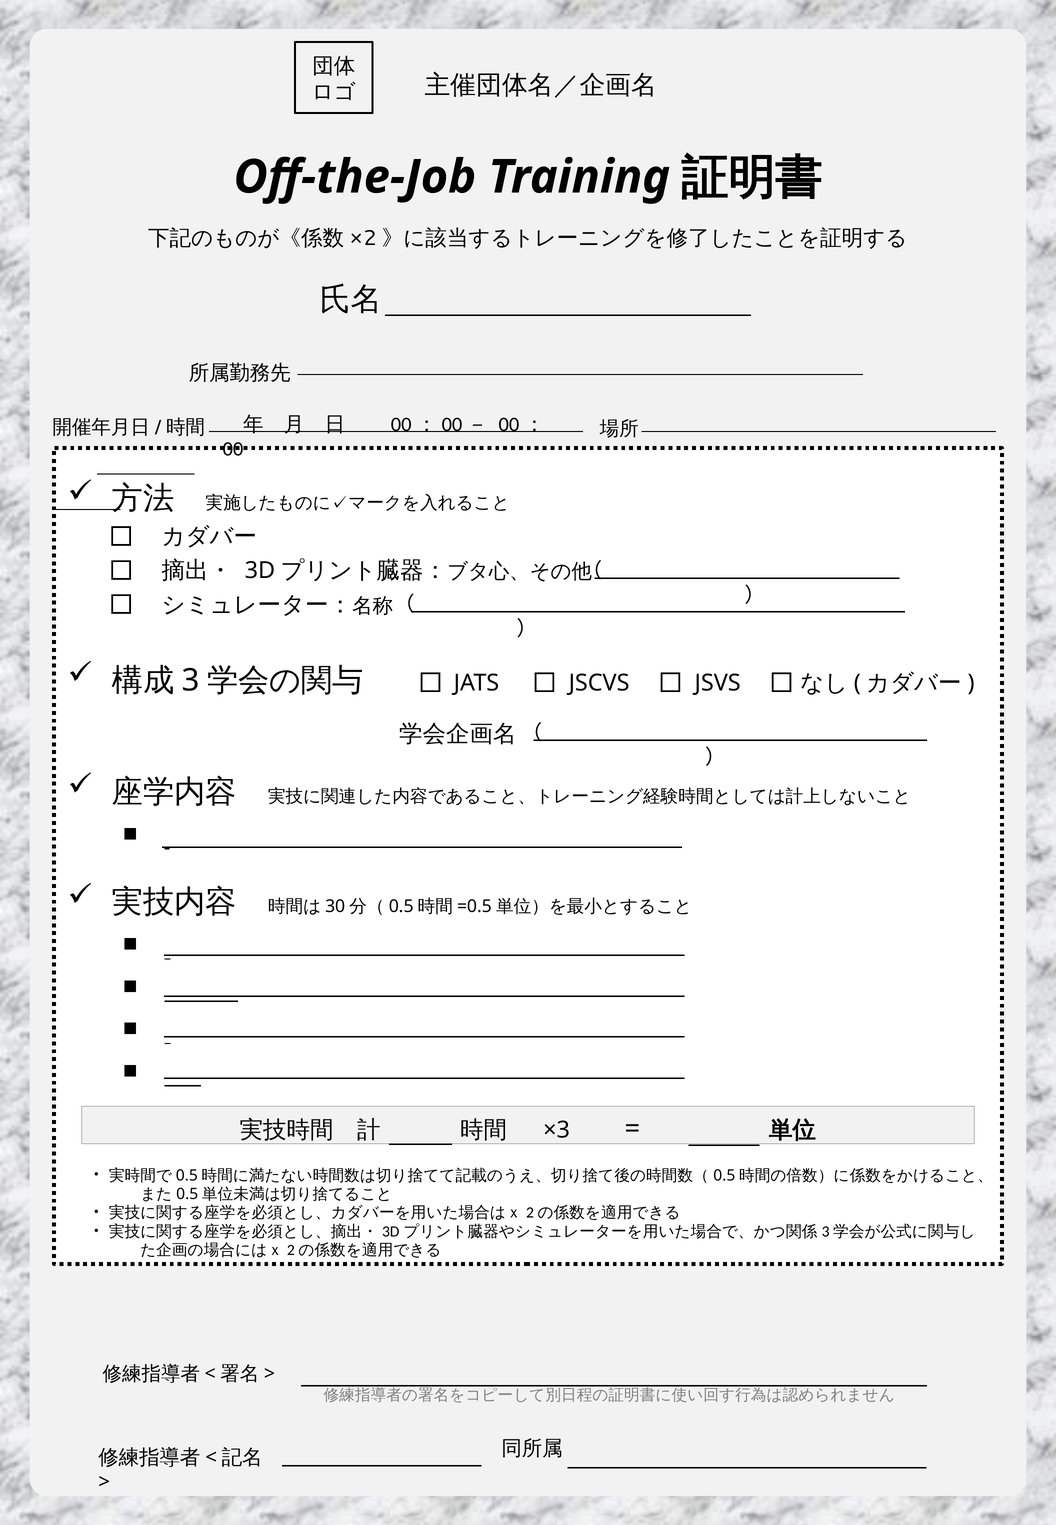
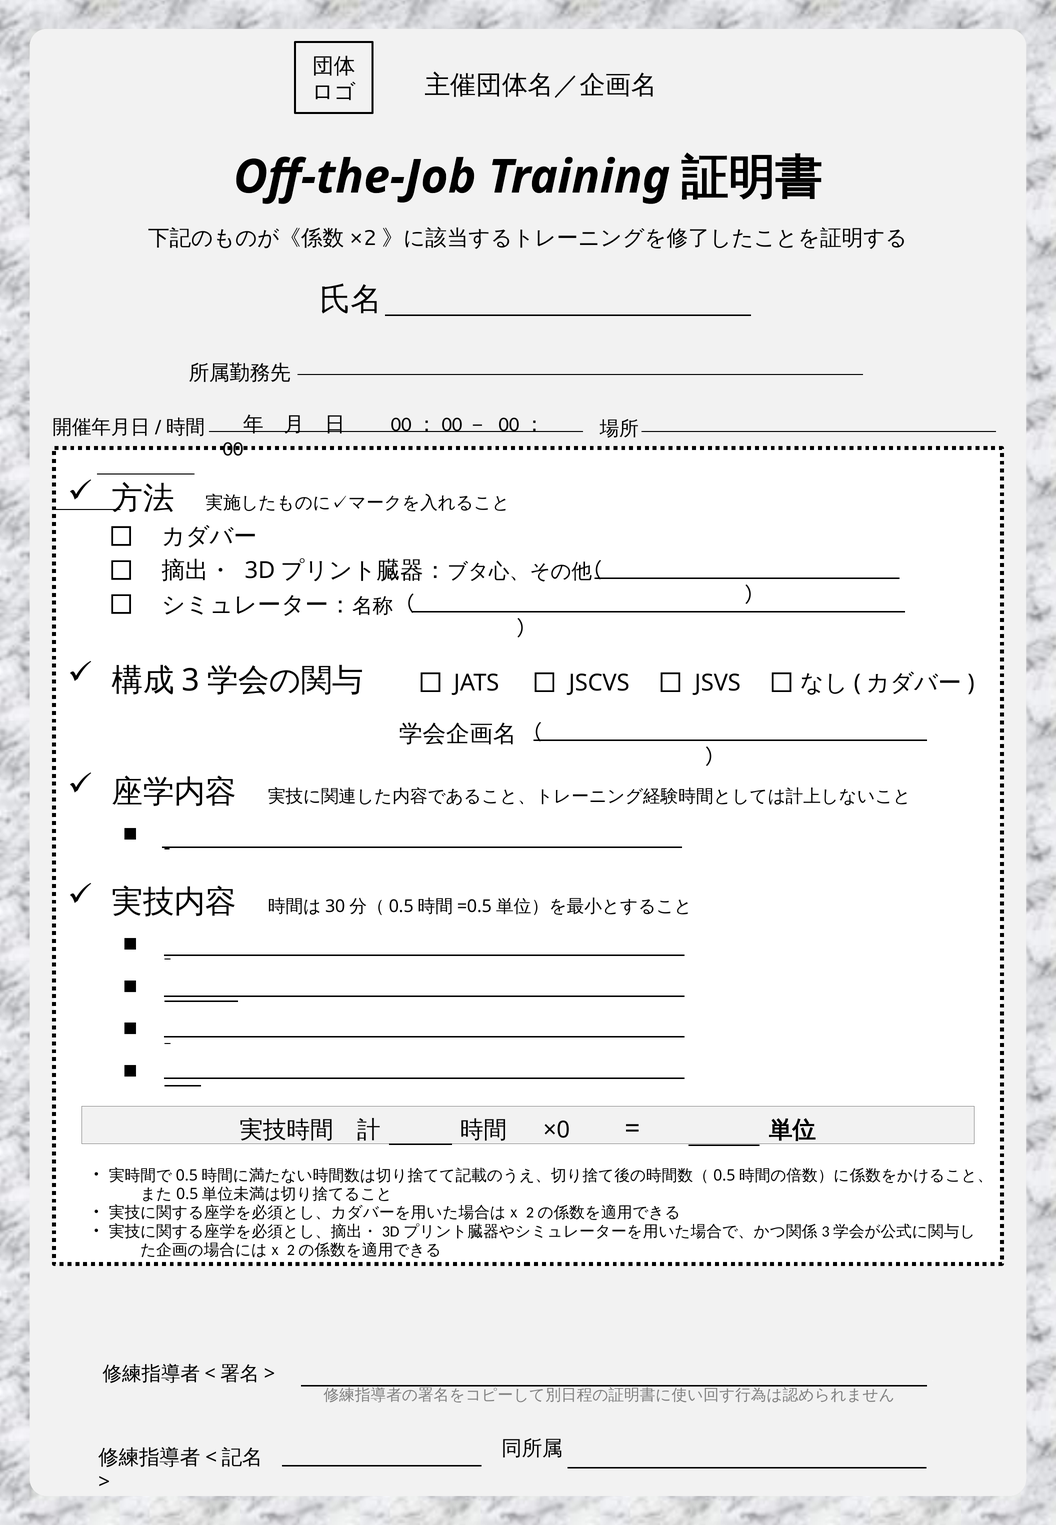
×3: ×3 -> ×0
